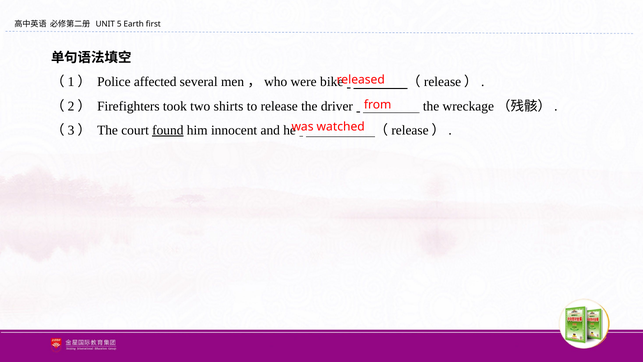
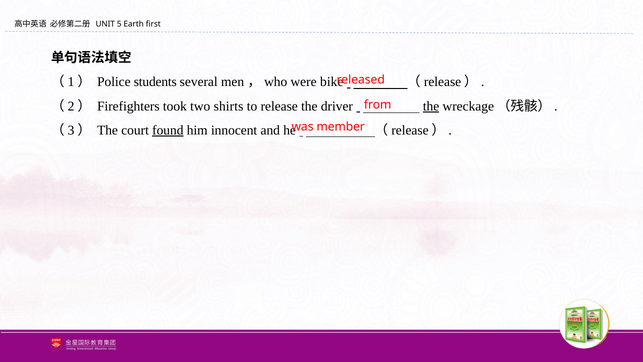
affected: affected -> students
the at (431, 106) underline: none -> present
watched: watched -> member
